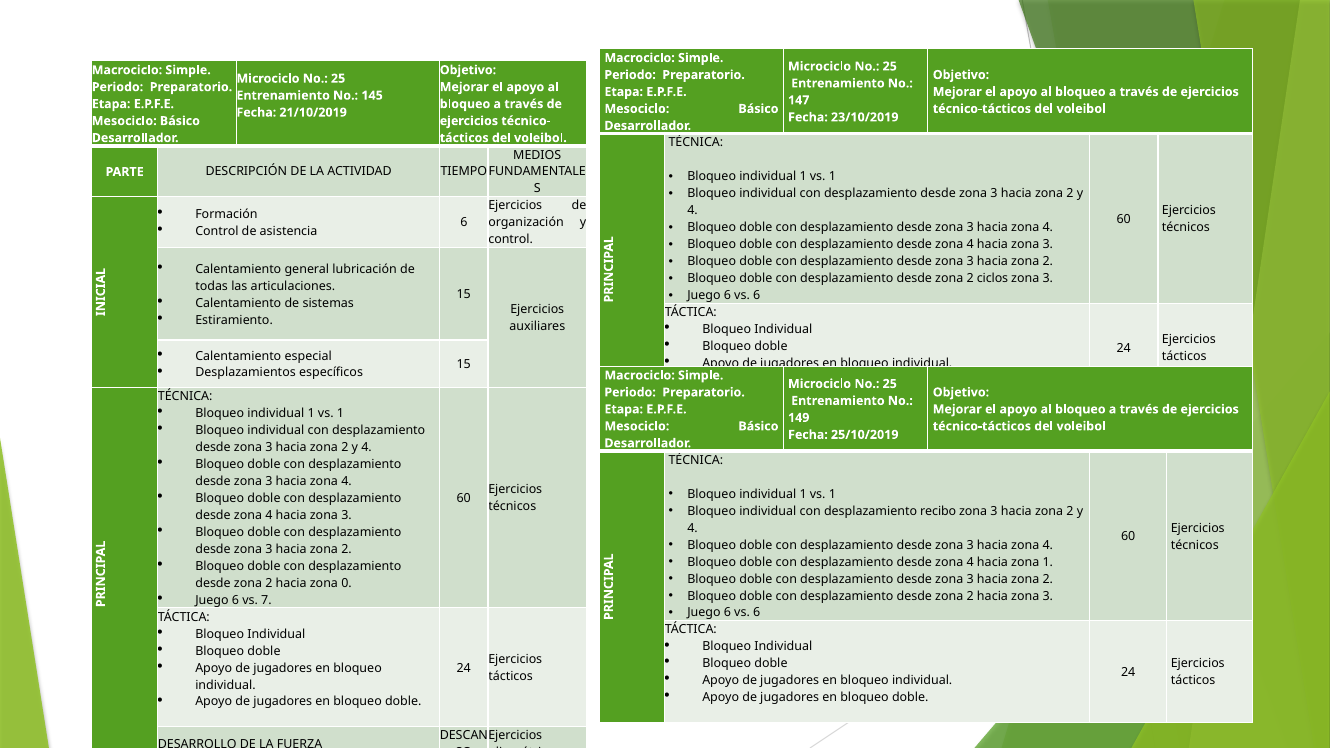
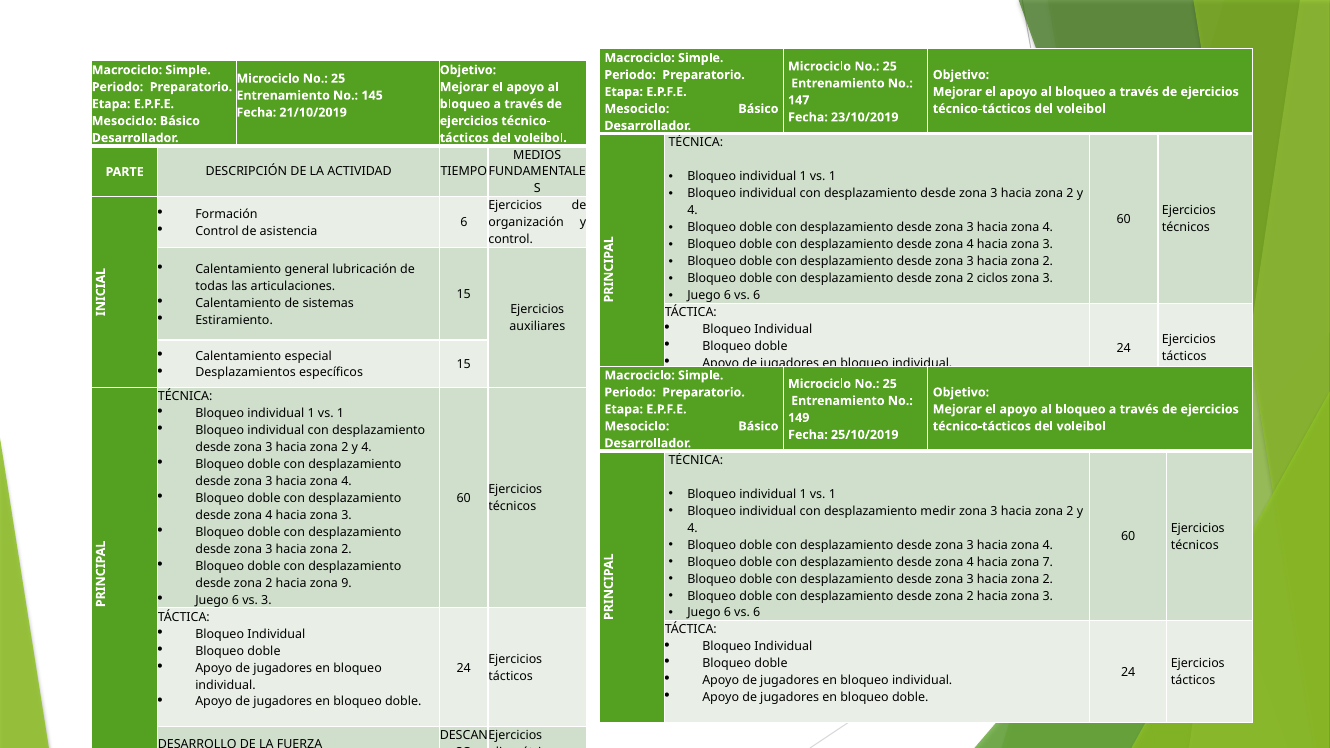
recibo: recibo -> medir
zona 1: 1 -> 7
0: 0 -> 9
vs 7: 7 -> 3
